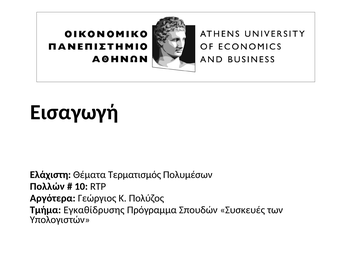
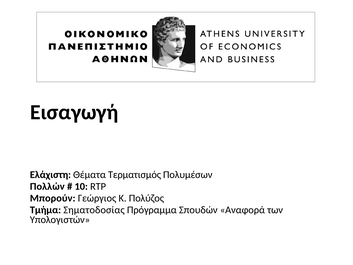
Αργότερα: Αργότερα -> Μπορούν
Εγκαθίδρυσης: Εγκαθίδρυσης -> Σηματοδοσίας
Συσκευές: Συσκευές -> Αναφορά
